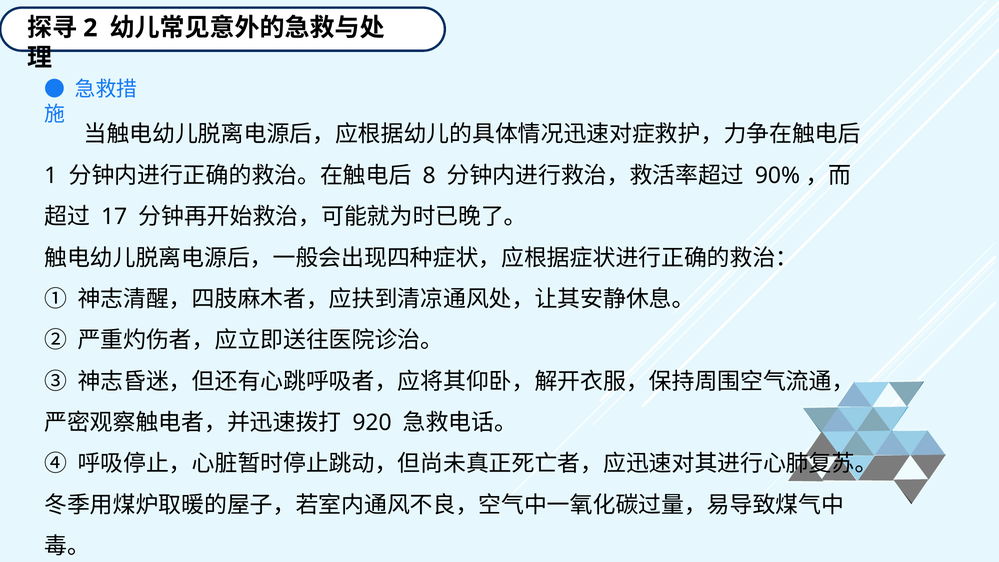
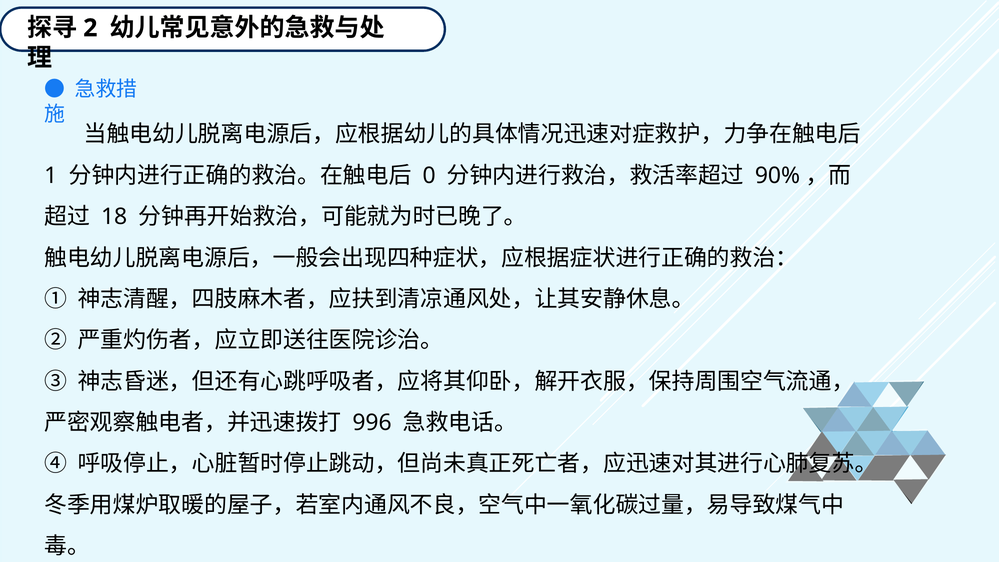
8: 8 -> 0
17: 17 -> 18
920: 920 -> 996
